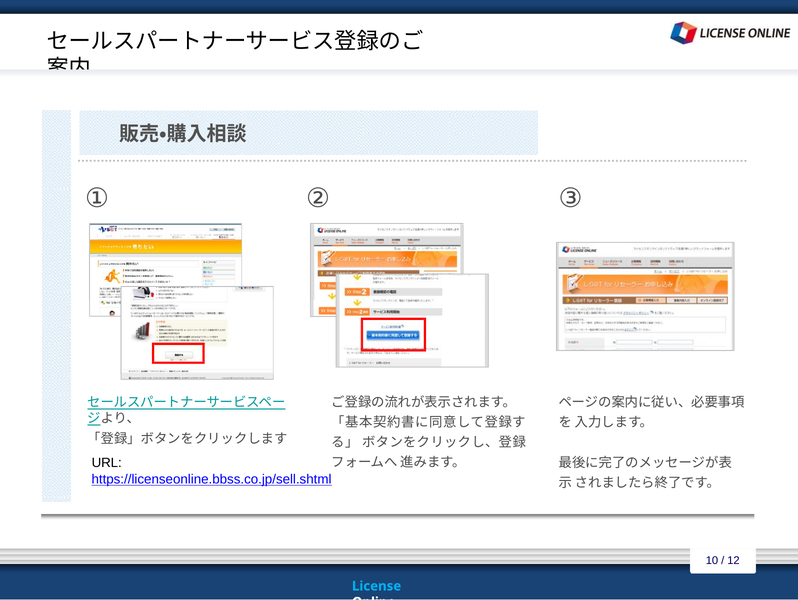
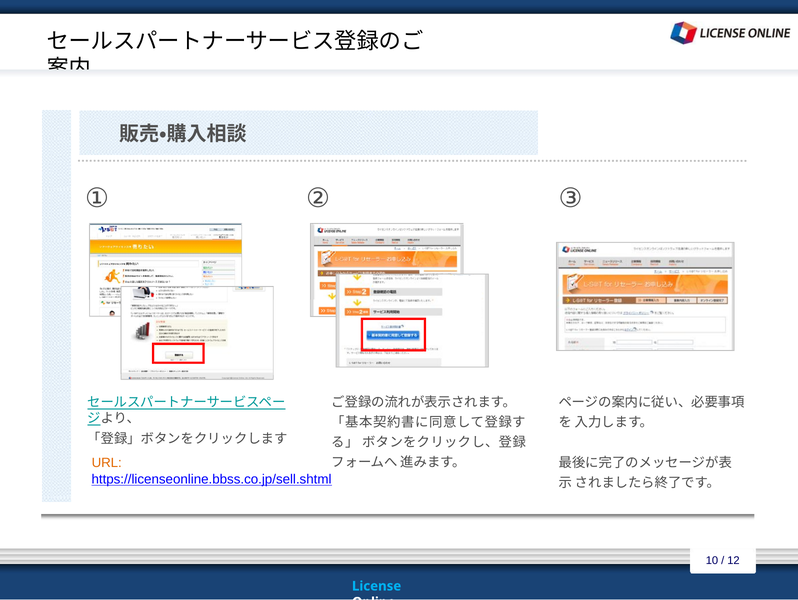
URL colour: black -> orange
